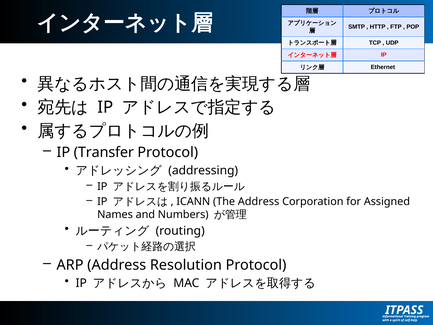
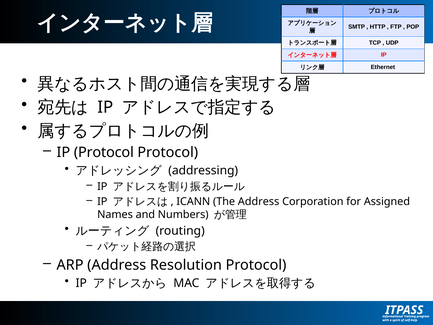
IP Transfer: Transfer -> Protocol
